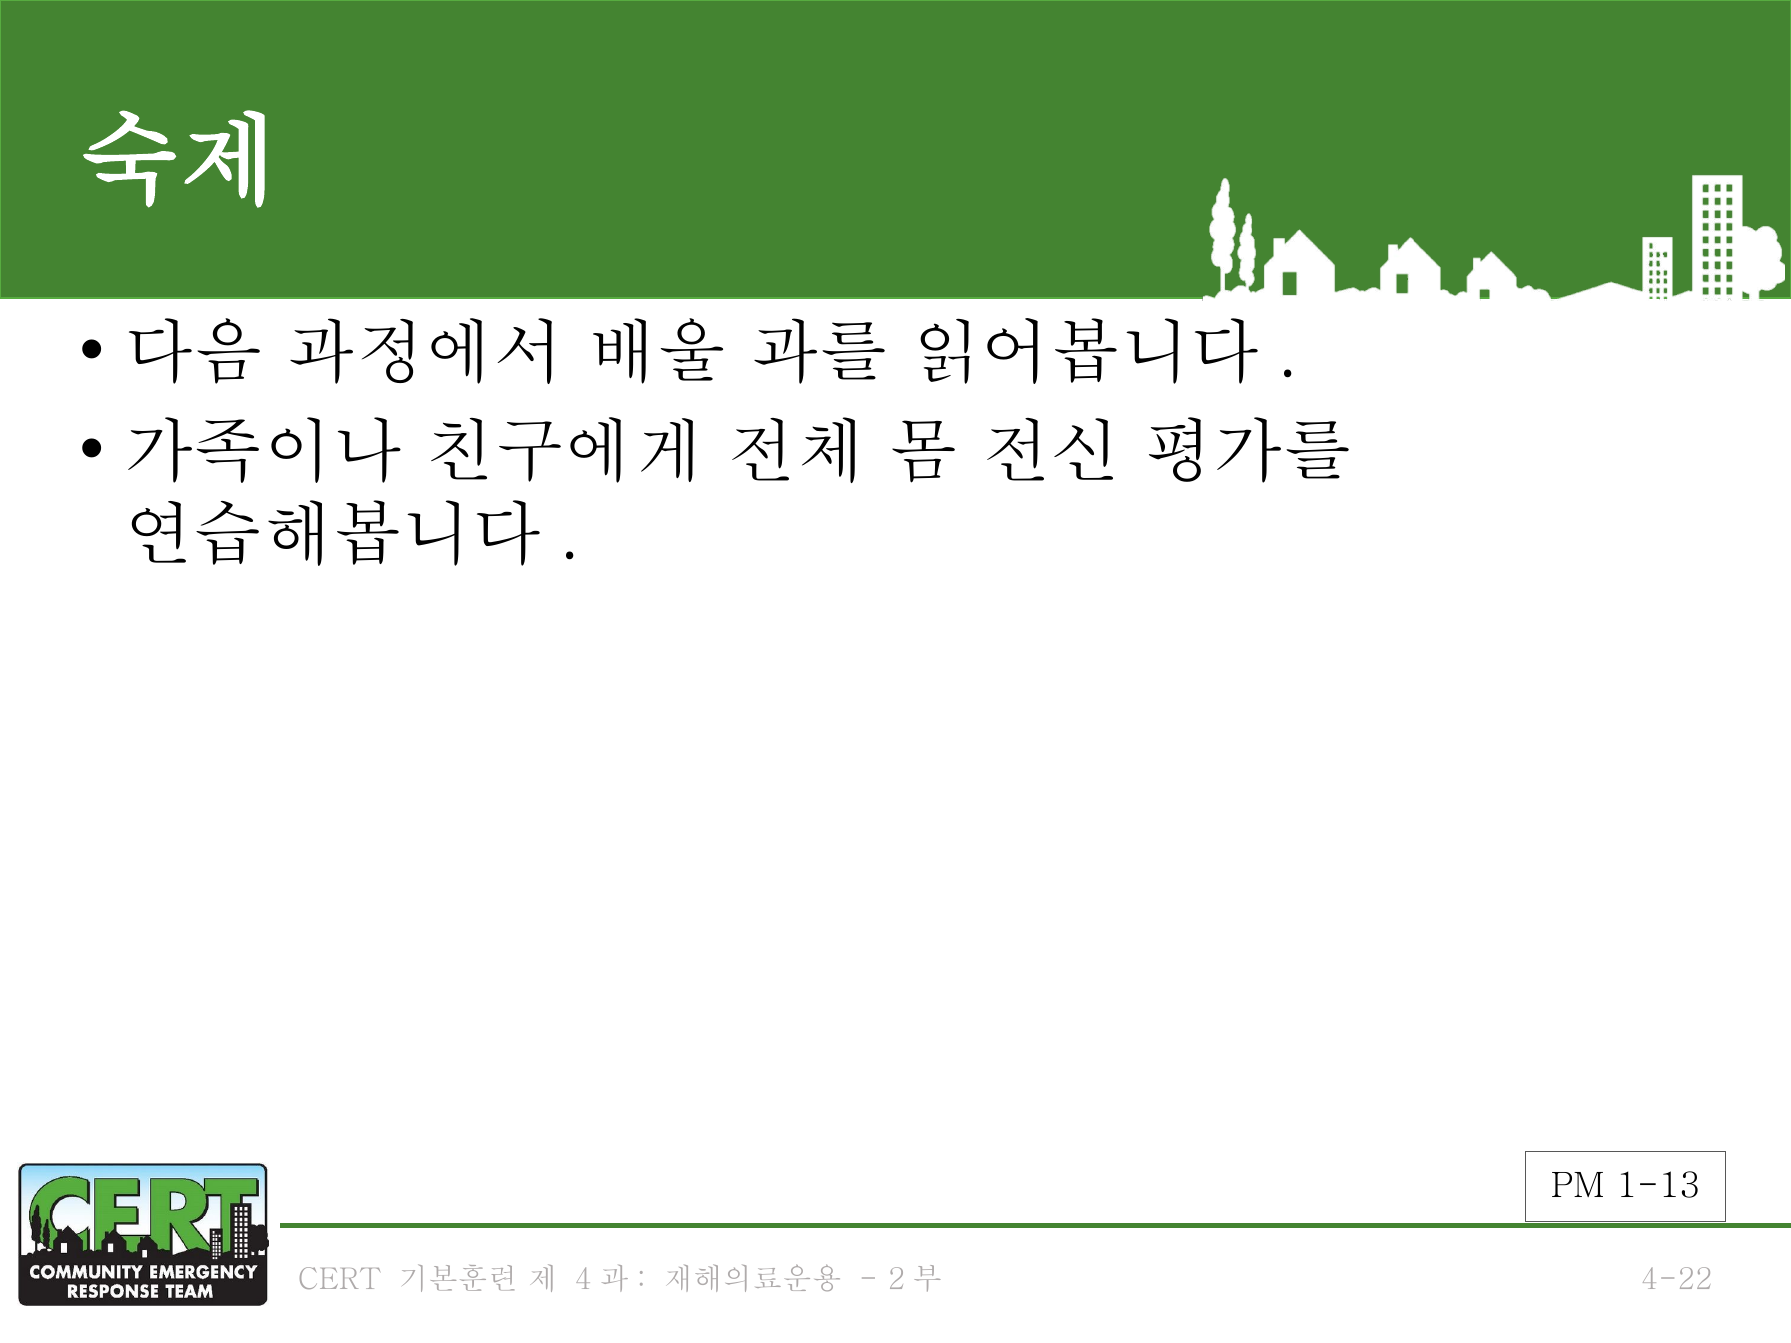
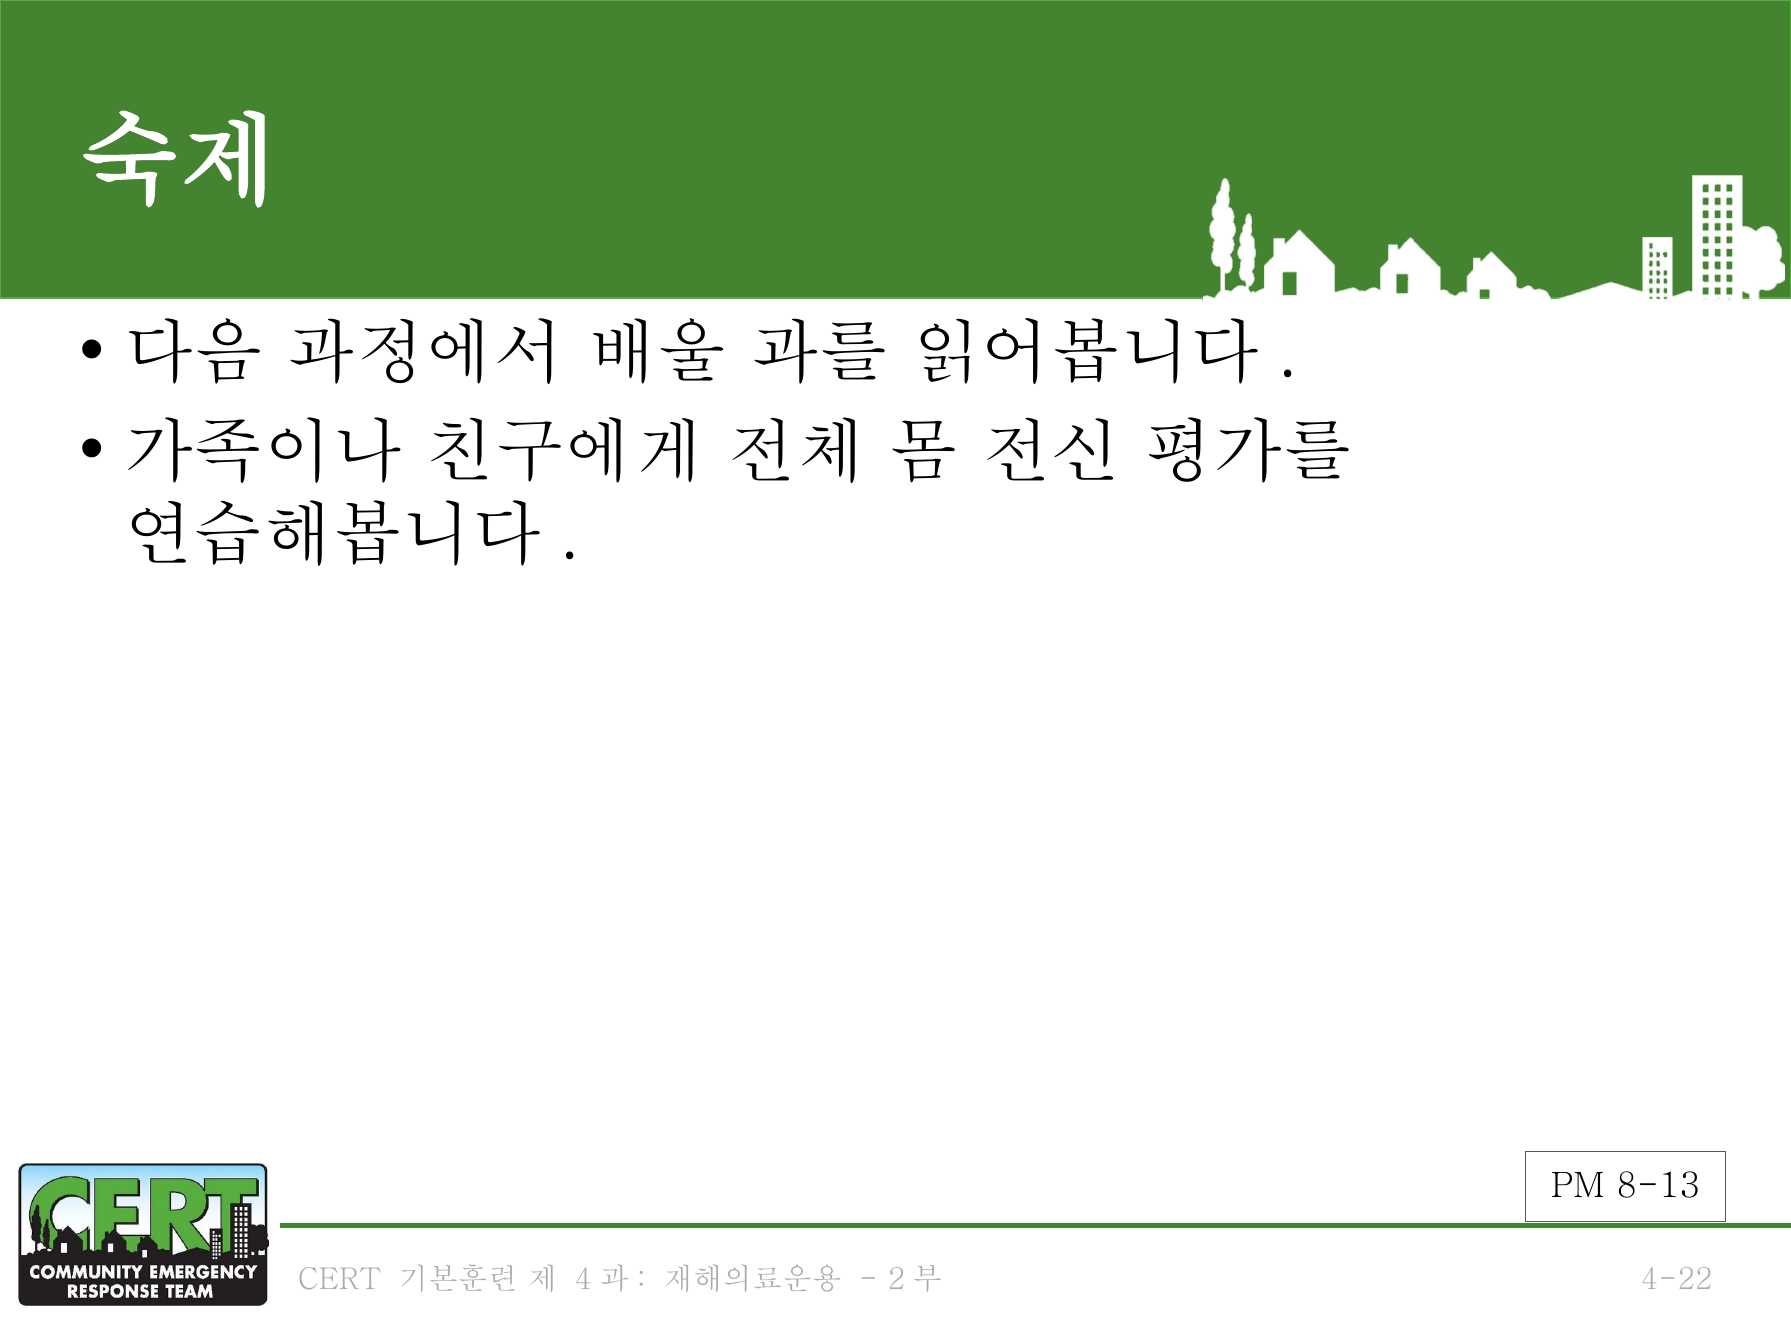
1-13: 1-13 -> 8-13
